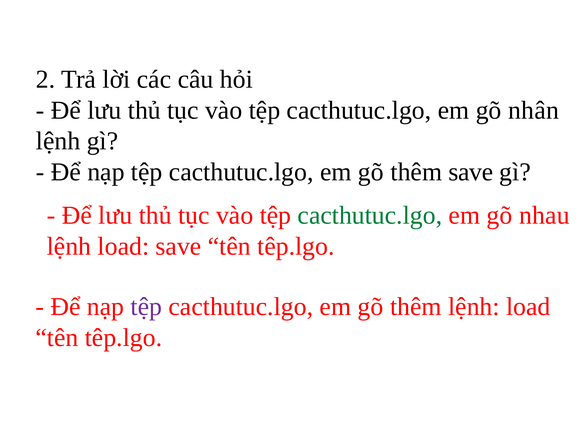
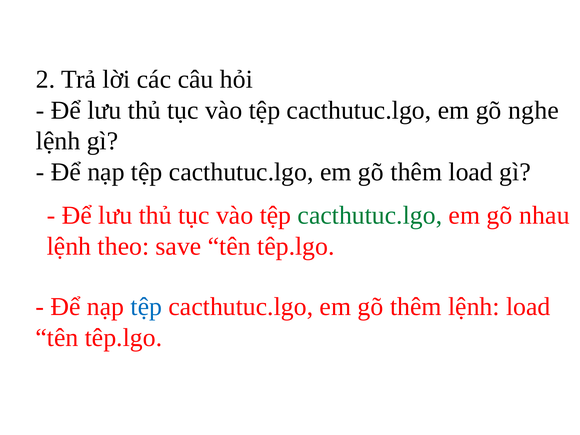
nhân: nhân -> nghe
thêm save: save -> load
load at (123, 246): load -> theo
tệp at (146, 307) colour: purple -> blue
